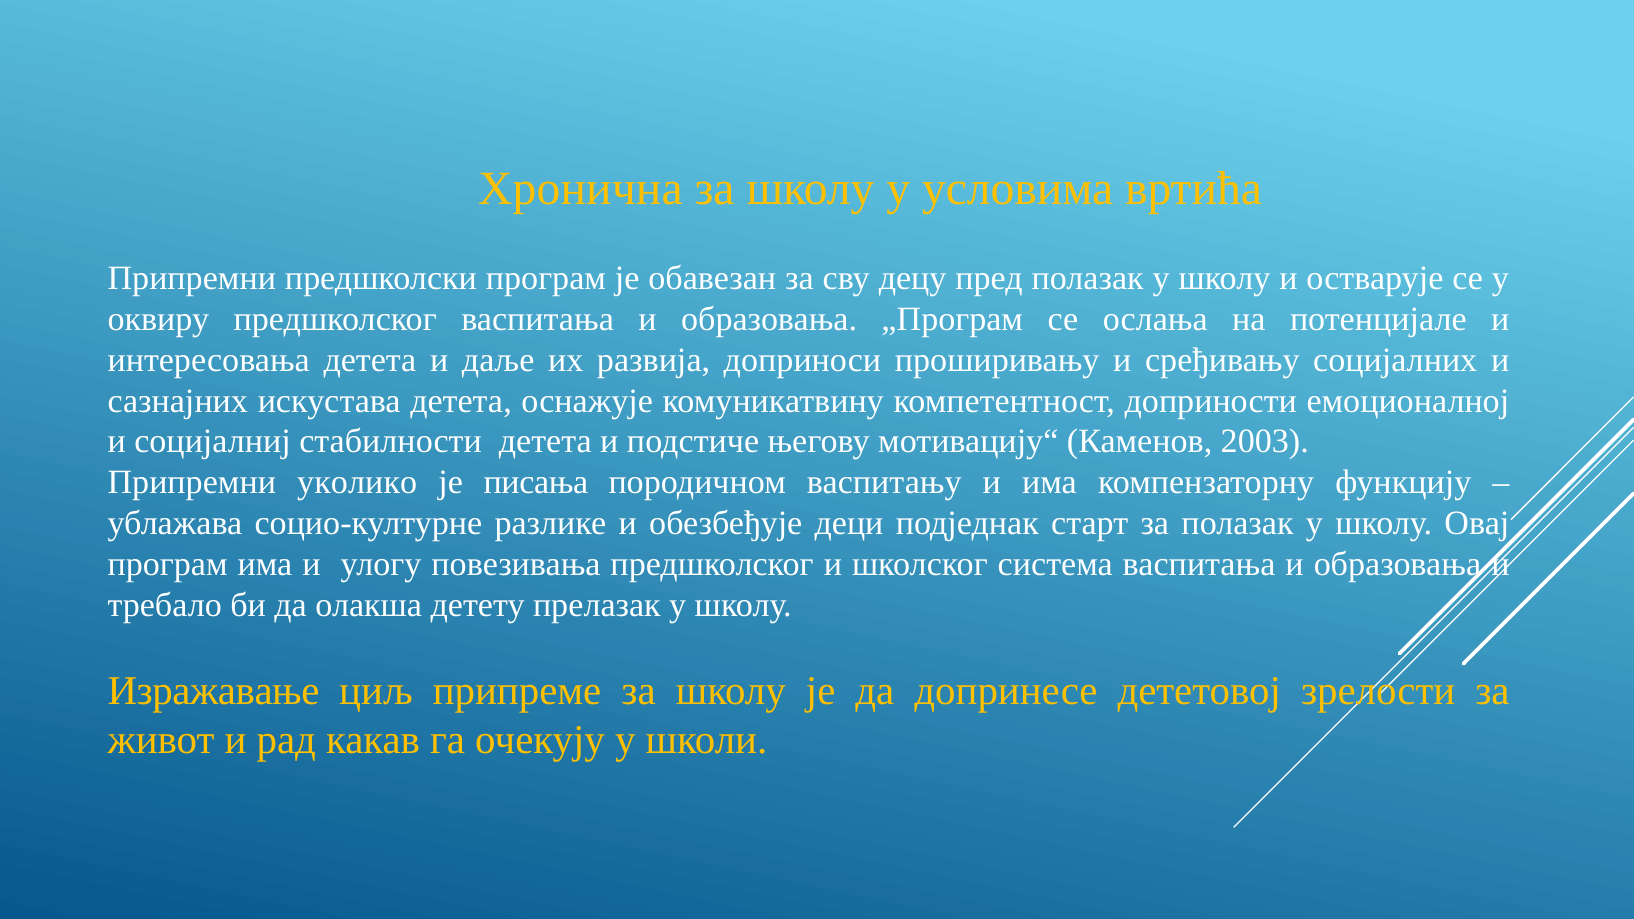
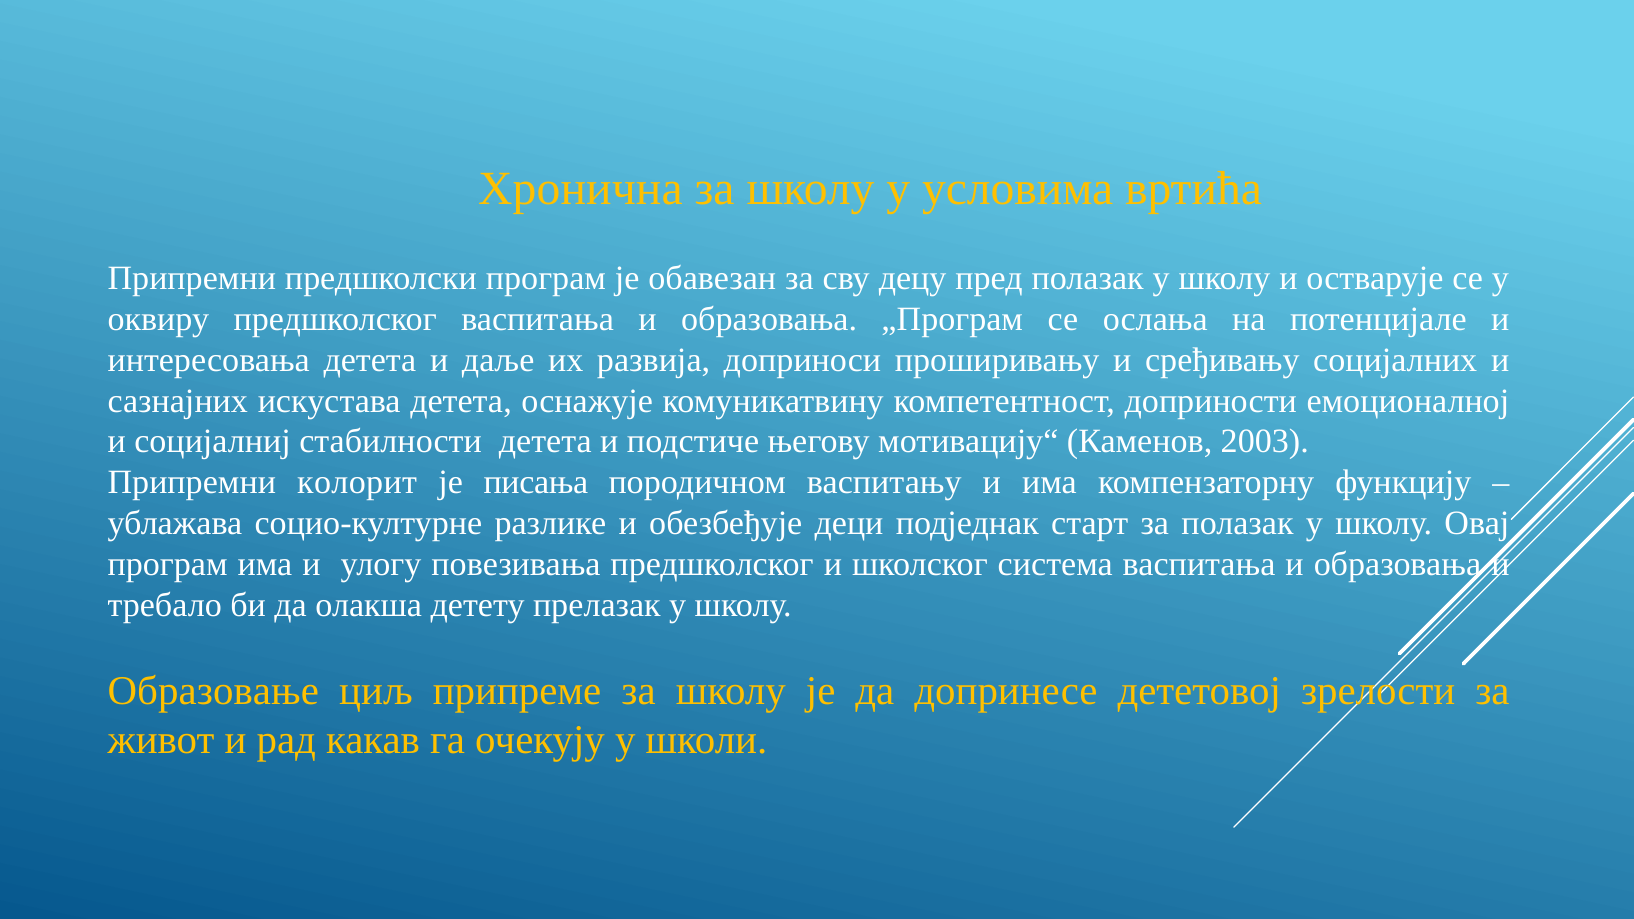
уколико: уколико -> колорит
Изражавање: Изражавање -> Образовање
